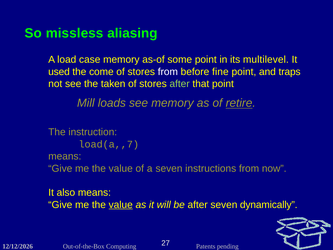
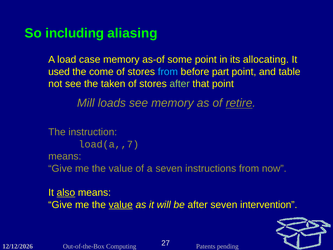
missless: missless -> including
multilevel: multilevel -> allocating
from at (168, 72) colour: white -> light blue
fine: fine -> part
traps: traps -> table
also underline: none -> present
dynamically: dynamically -> intervention
